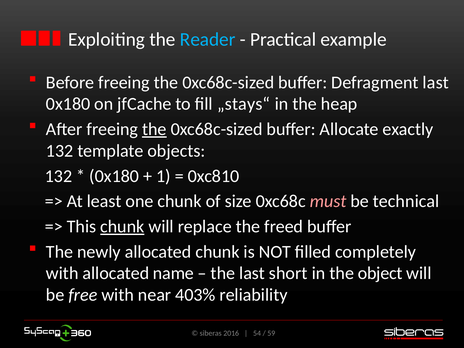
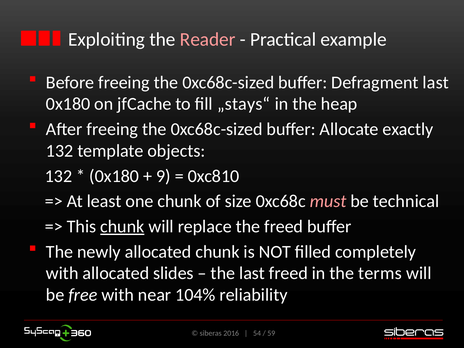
Reader colour: light blue -> pink
the at (154, 129) underline: present -> none
1: 1 -> 9
name: name -> slides
last short: short -> freed
object: object -> terms
403%: 403% -> 104%
